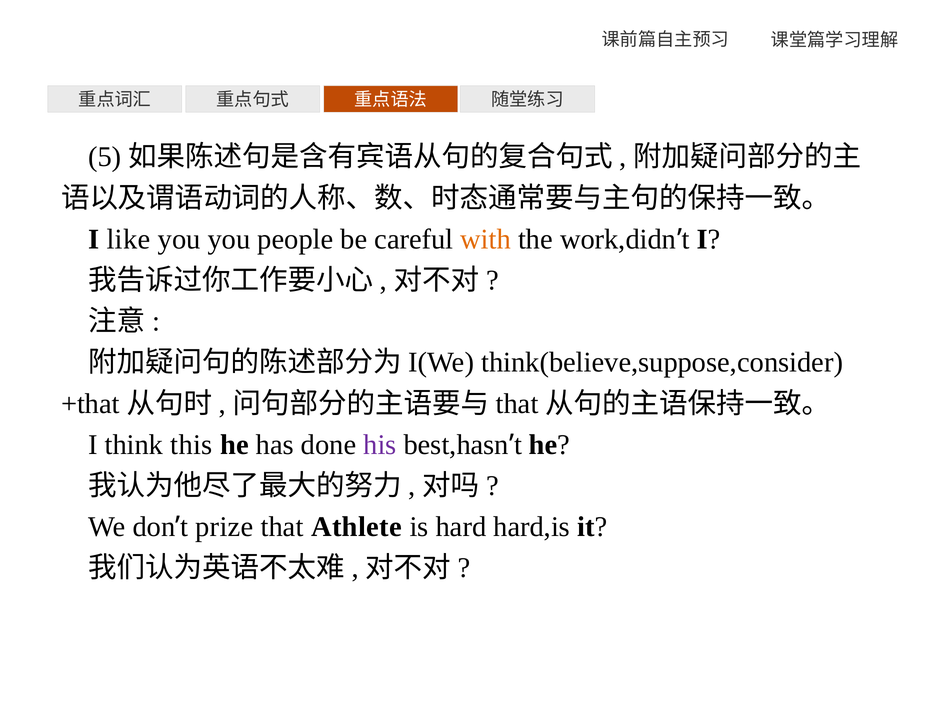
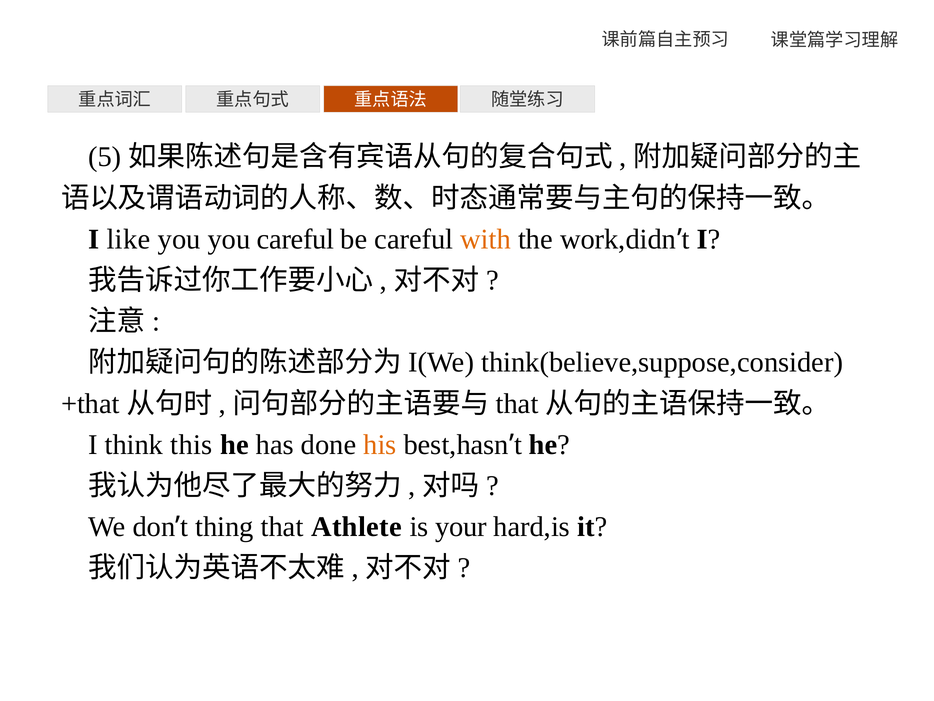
you people: people -> careful
his colour: purple -> orange
prize: prize -> thing
hard: hard -> your
